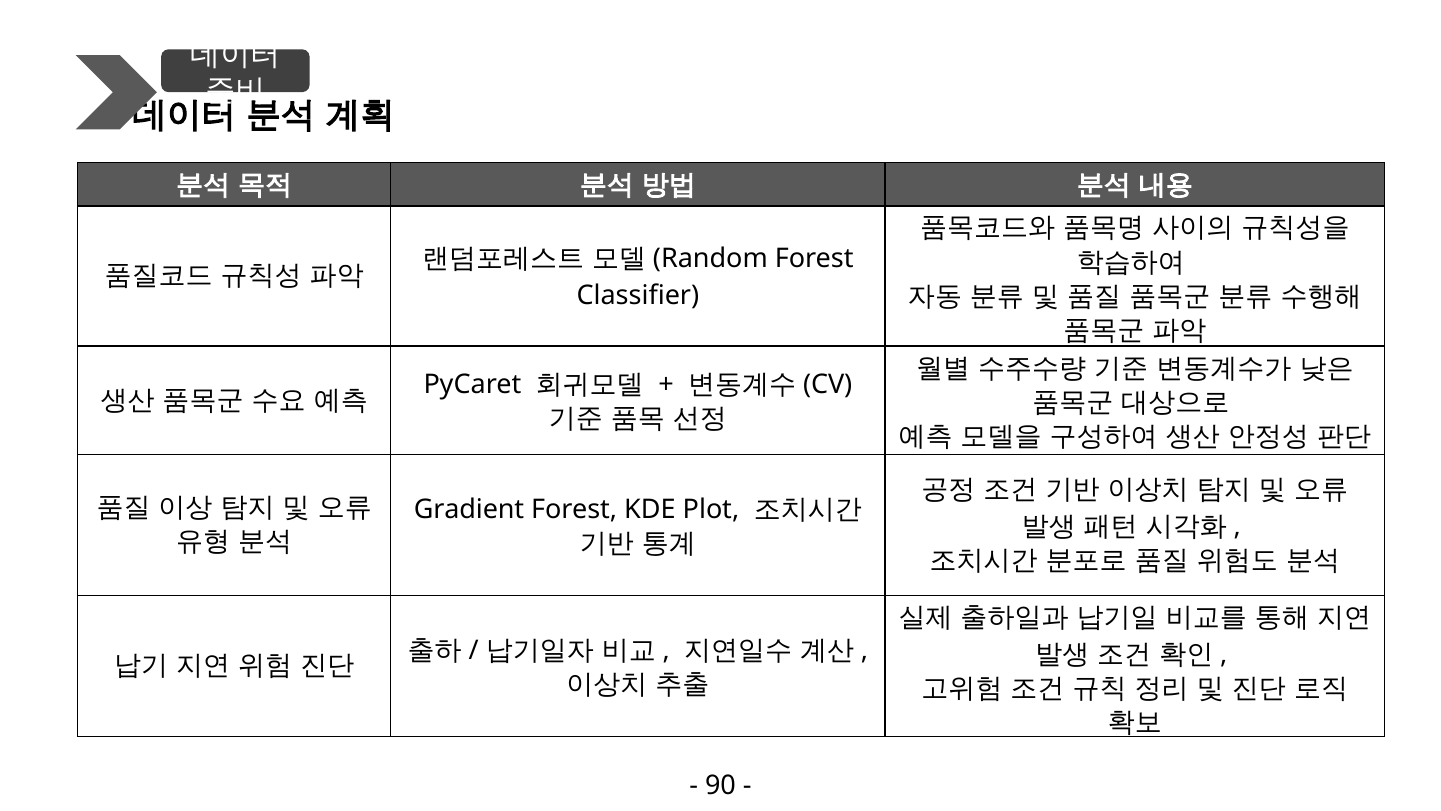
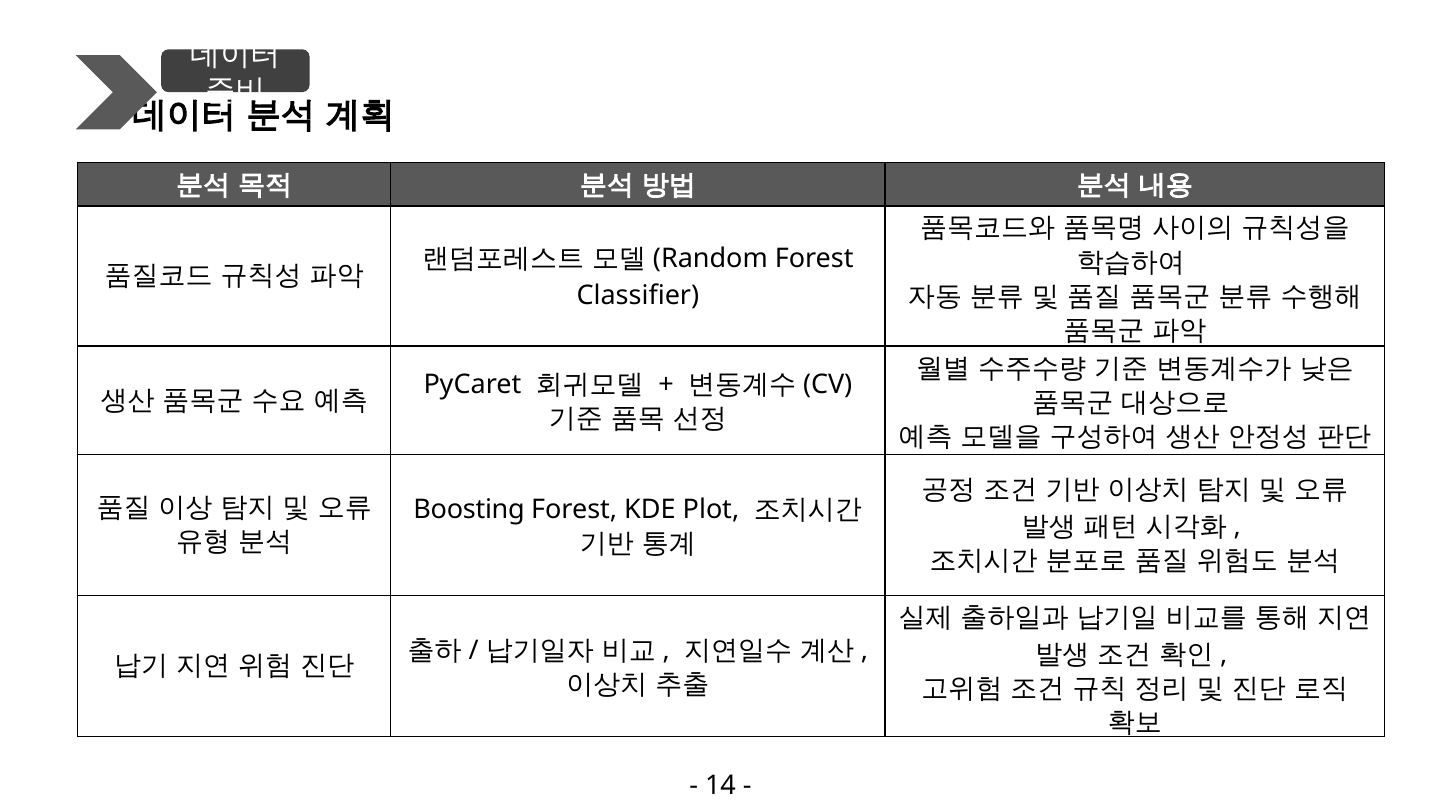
Gradient: Gradient -> Boosting
90: 90 -> 14
